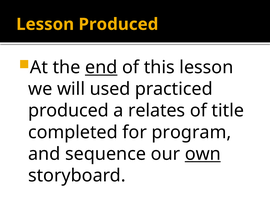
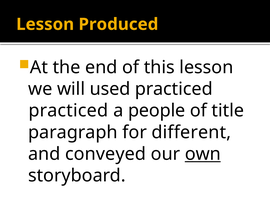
end underline: present -> none
produced at (68, 110): produced -> practiced
relates: relates -> people
completed: completed -> paragraph
program: program -> different
sequence: sequence -> conveyed
